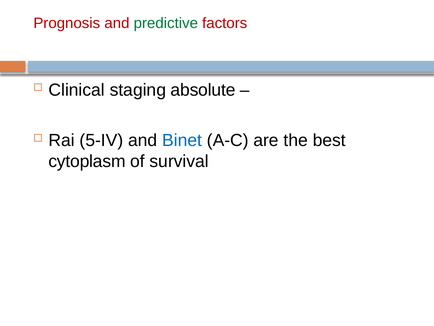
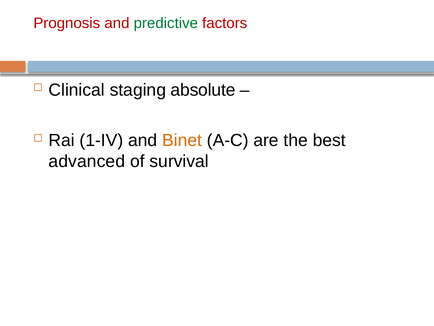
5-IV: 5-IV -> 1-IV
Binet colour: blue -> orange
cytoplasm: cytoplasm -> advanced
